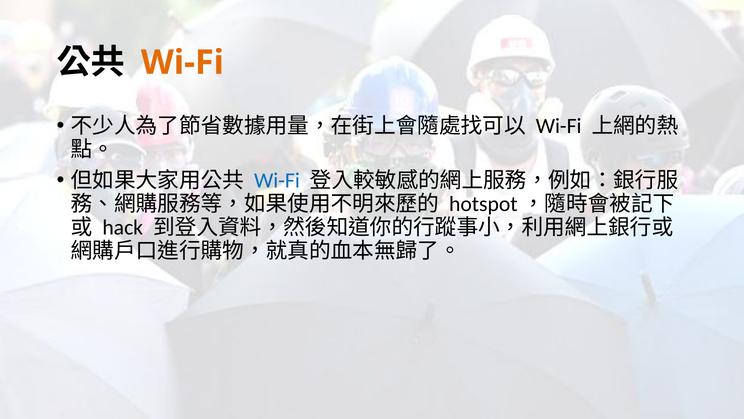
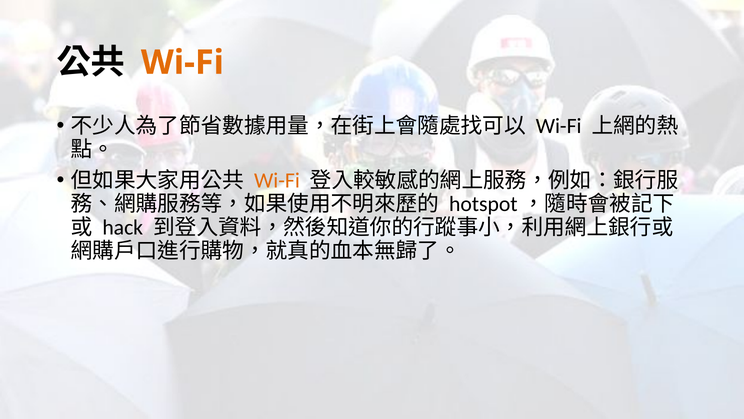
Wi-Fi at (277, 180) colour: blue -> orange
